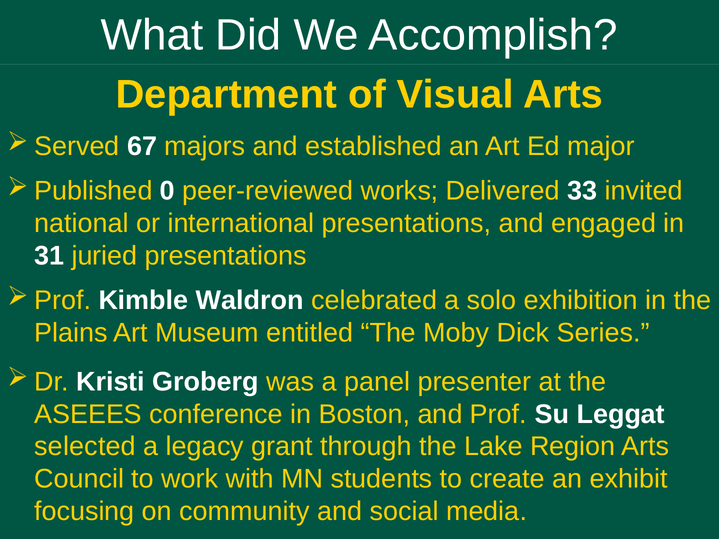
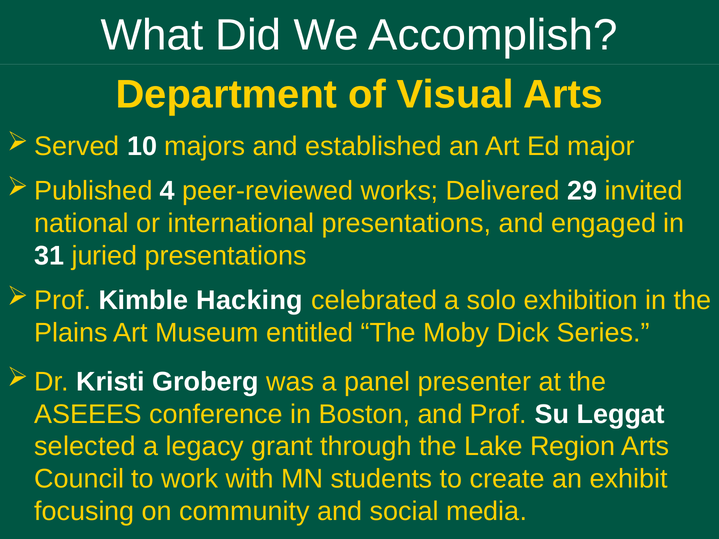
67: 67 -> 10
0: 0 -> 4
33: 33 -> 29
Waldron: Waldron -> Hacking
